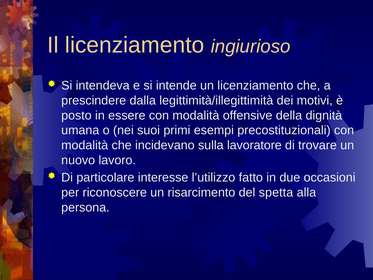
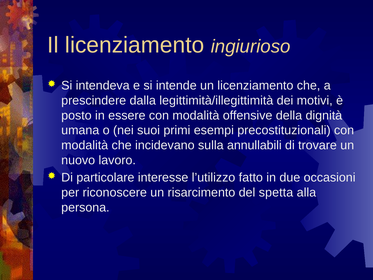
lavoratore: lavoratore -> annullabili
